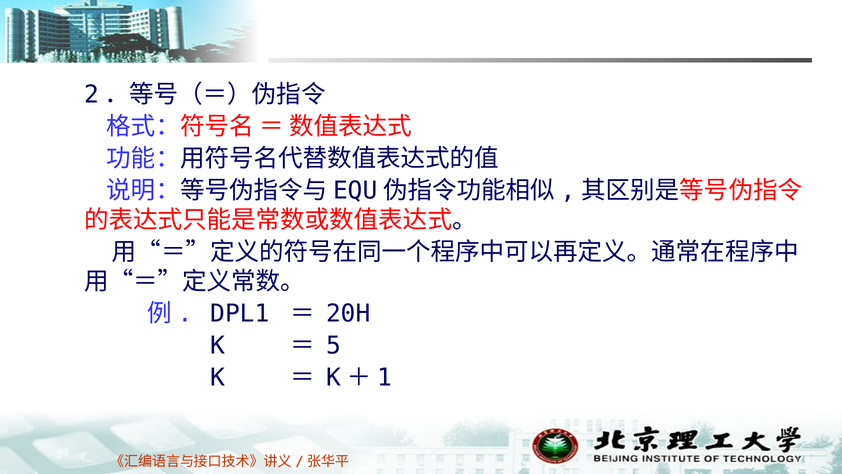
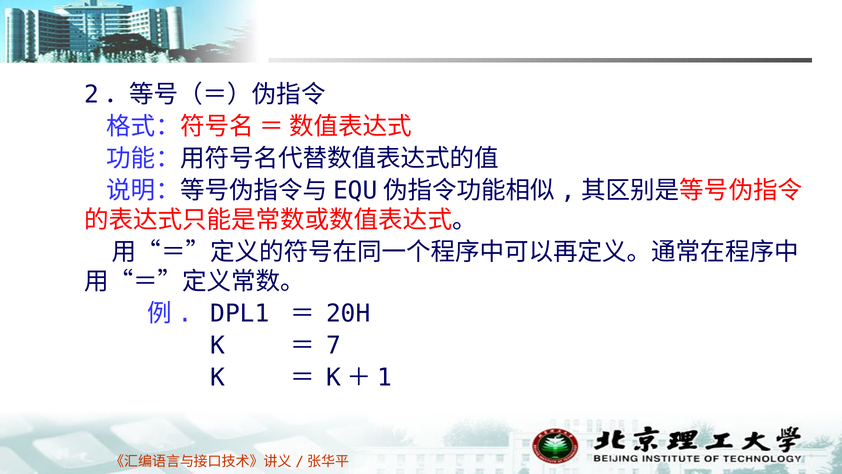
5: 5 -> 7
